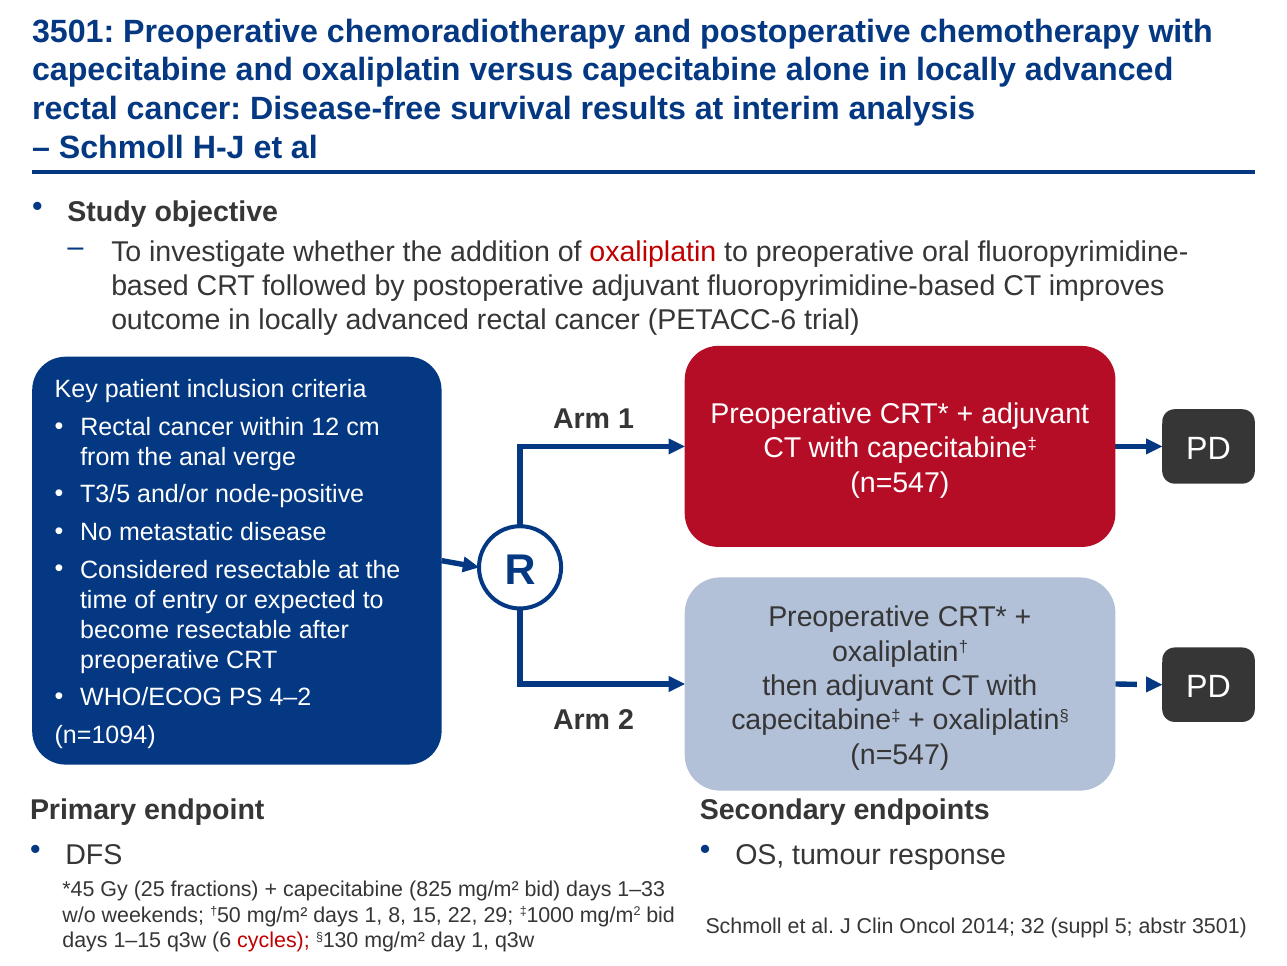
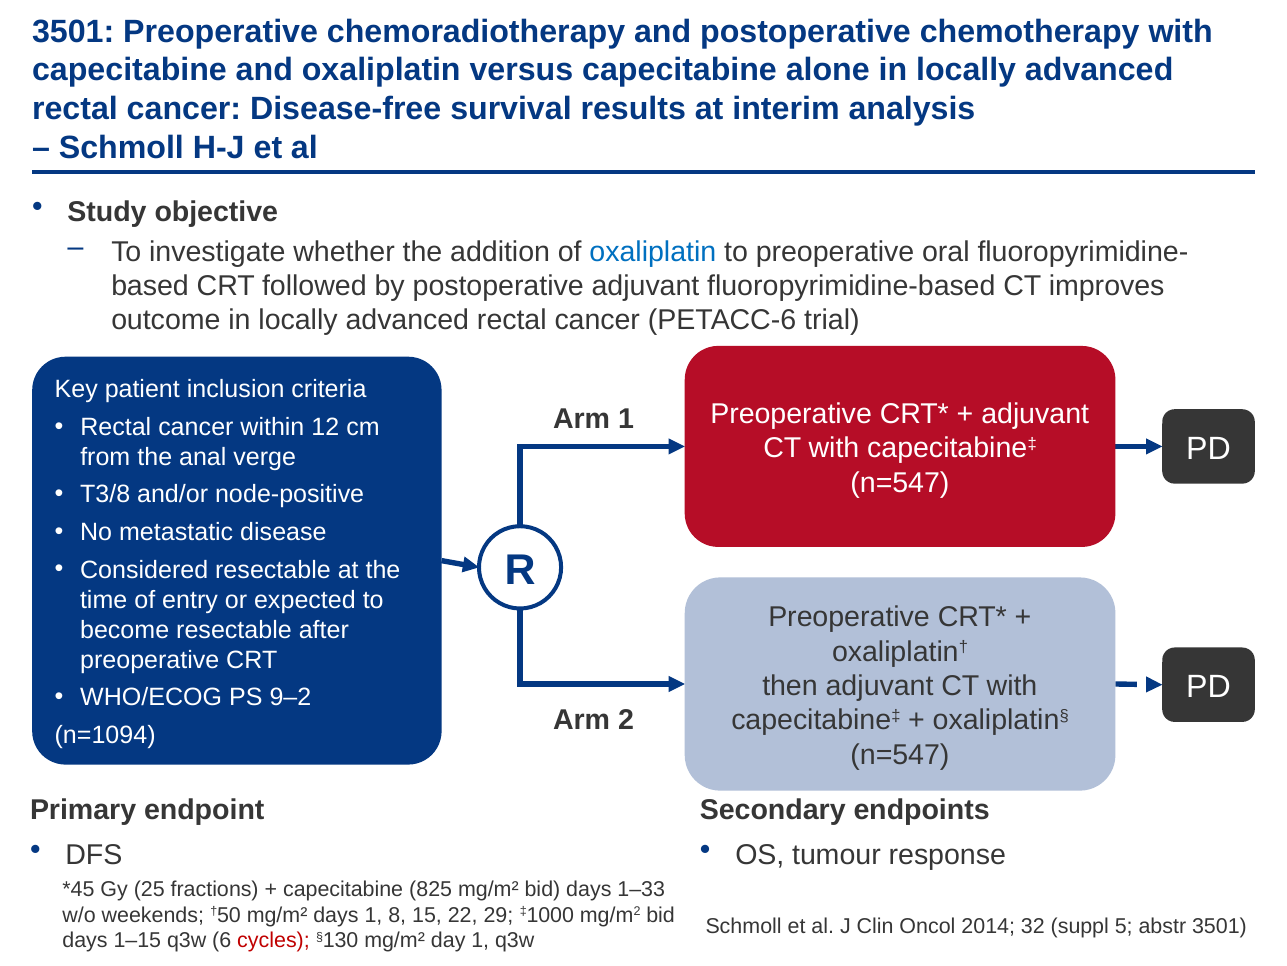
oxaliplatin at (653, 252) colour: red -> blue
T3/5: T3/5 -> T3/8
4–2: 4–2 -> 9–2
